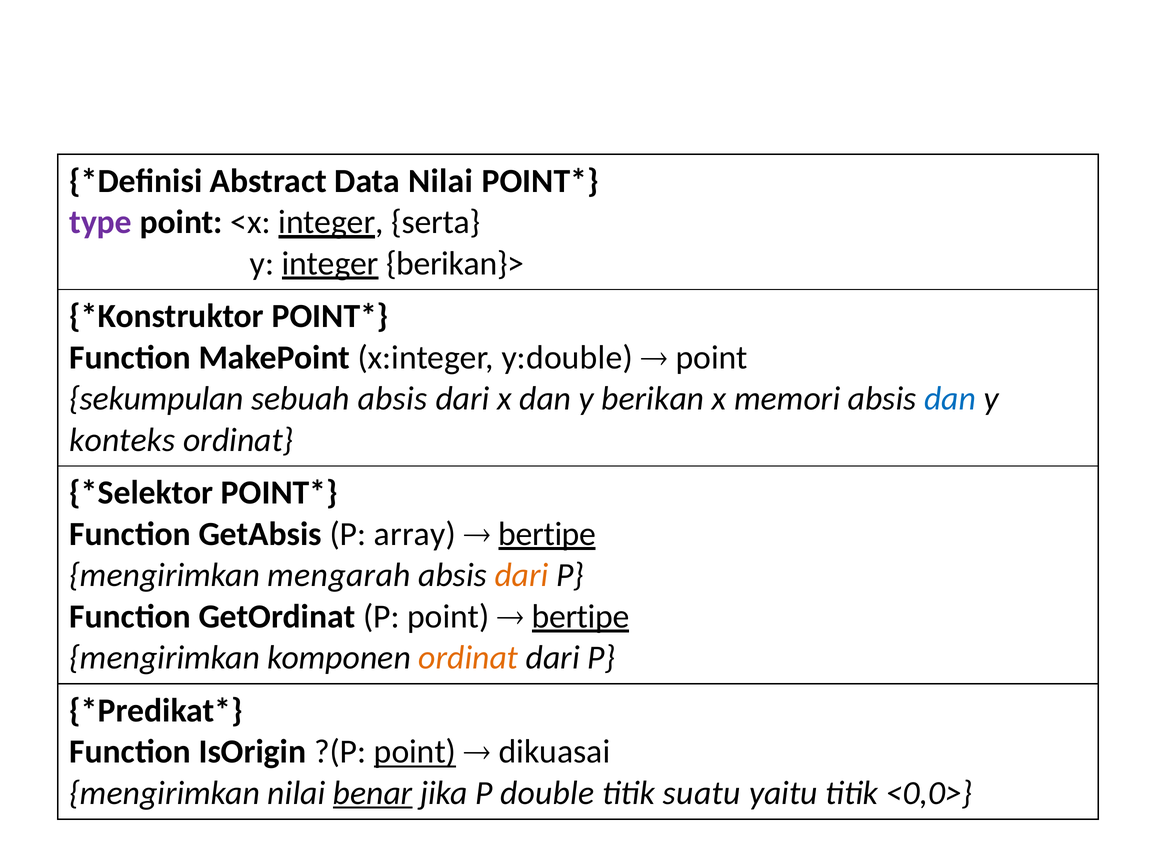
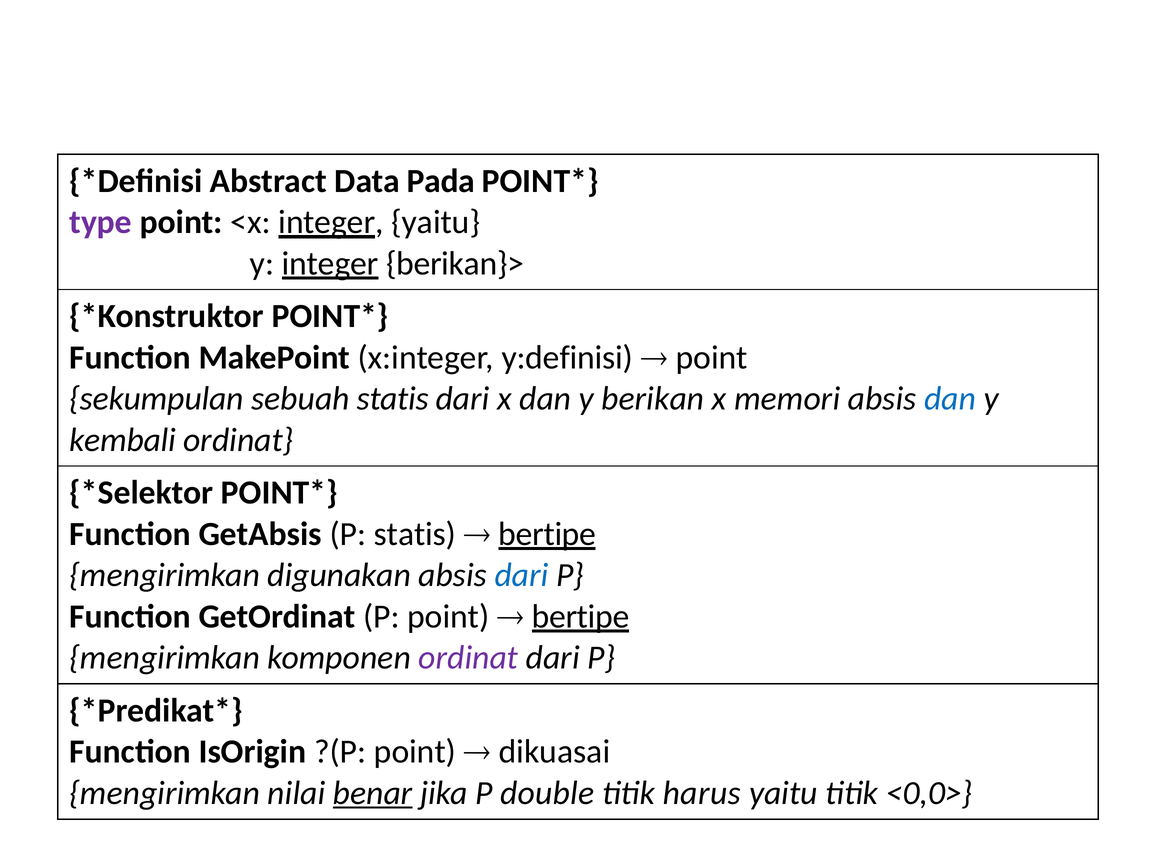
Data Nilai: Nilai -> Pada
integer serta: serta -> yaitu
y:double: y:double -> y:definisi
sebuah absis: absis -> statis
konteks: konteks -> kembali
P array: array -> statis
mengarah: mengarah -> digunakan
dari at (521, 575) colour: orange -> blue
ordinat at (468, 658) colour: orange -> purple
point at (415, 752) underline: present -> none
suatu: suatu -> harus
